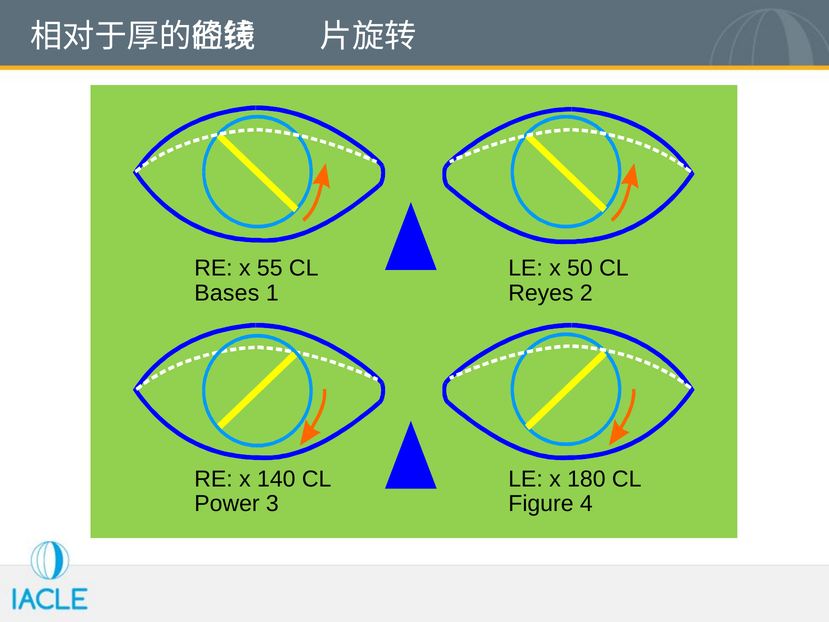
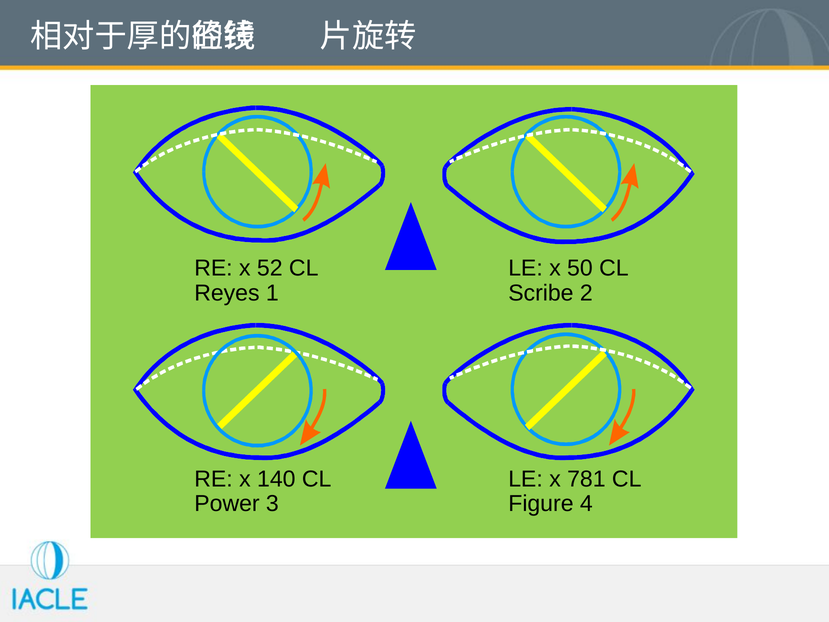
55: 55 -> 52
Bases: Bases -> Reyes
Reyes: Reyes -> Scribe
180: 180 -> 781
